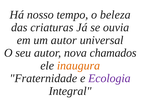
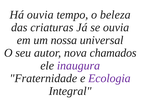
Há nosso: nosso -> ouvia
um autor: autor -> nossa
inaugura colour: orange -> purple
